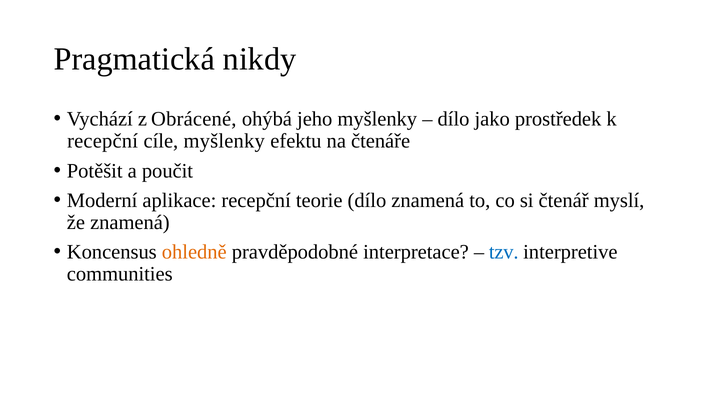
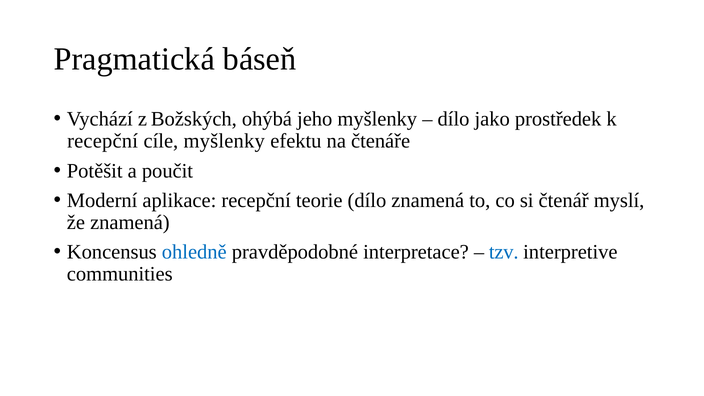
nikdy: nikdy -> báseň
Obrácené: Obrácené -> Božských
ohledně colour: orange -> blue
